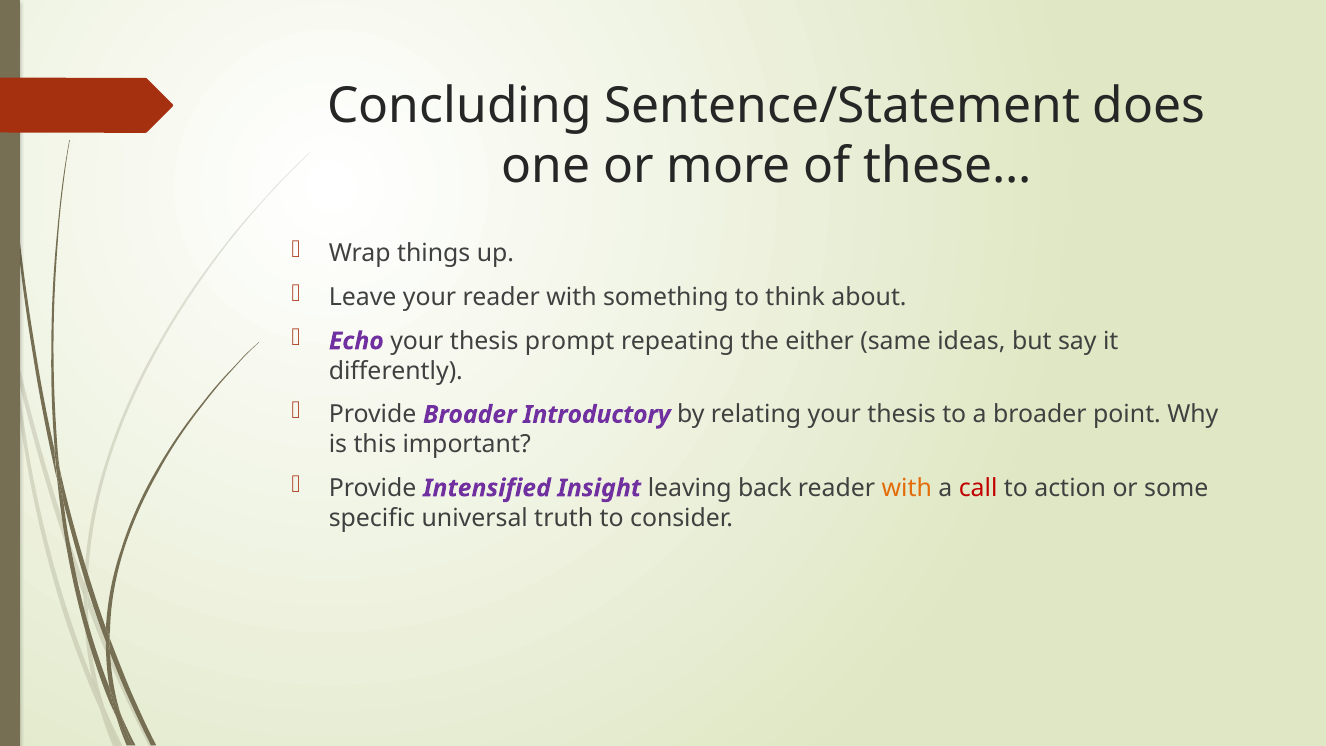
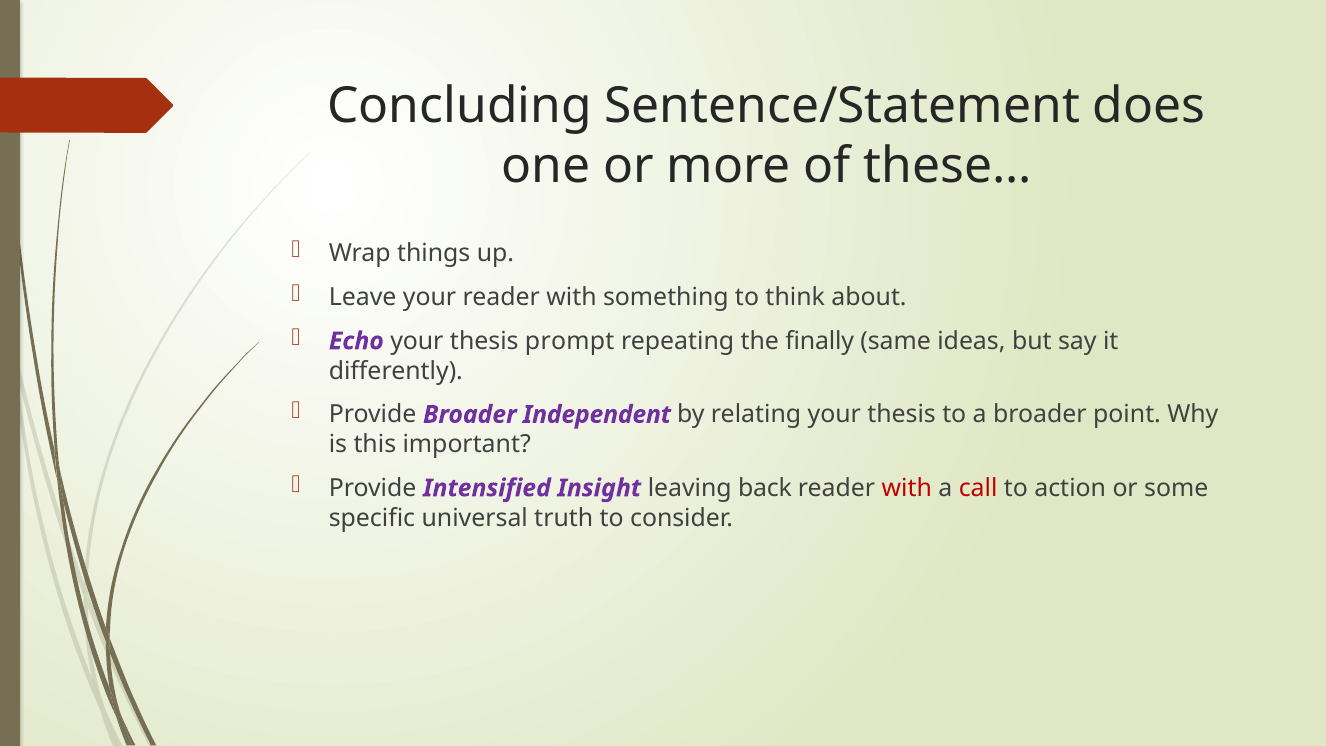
either: either -> finally
Introductory: Introductory -> Independent
with at (907, 488) colour: orange -> red
